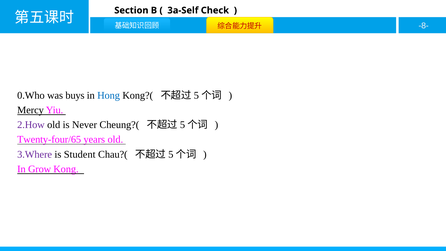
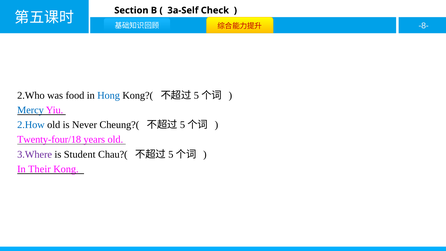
0.Who: 0.Who -> 2.Who
buys: buys -> food
Mercy colour: black -> blue
2.How colour: purple -> blue
Twenty-four/65: Twenty-four/65 -> Twenty-four/18
Grow: Grow -> Their
